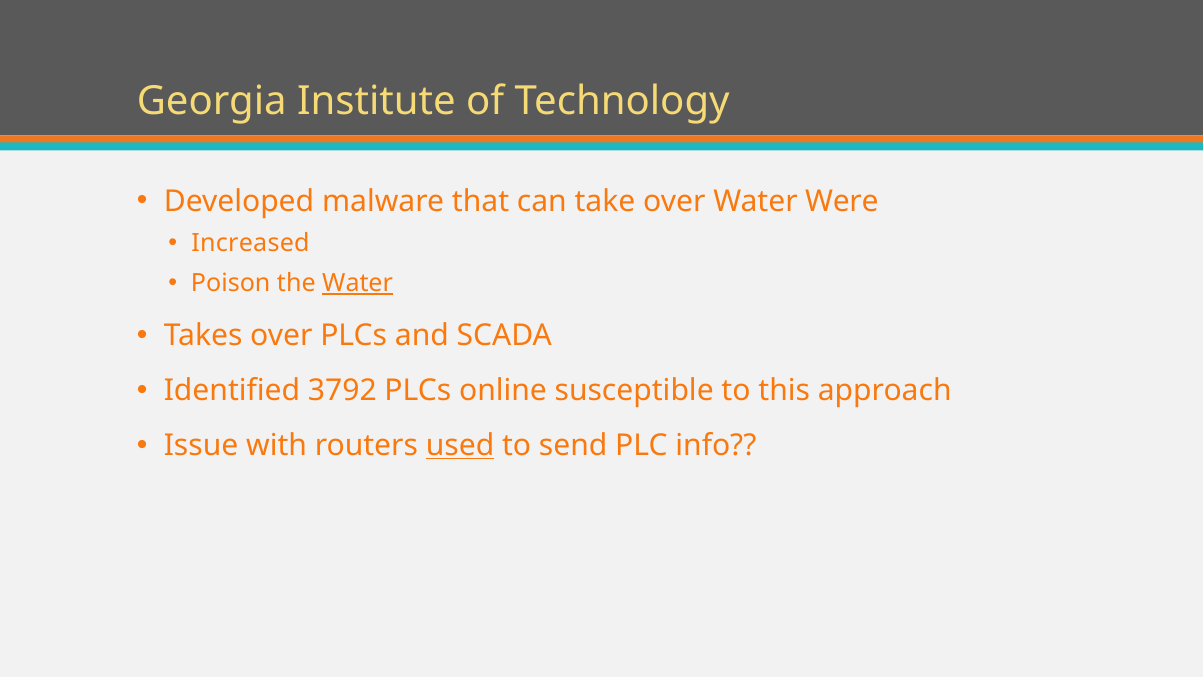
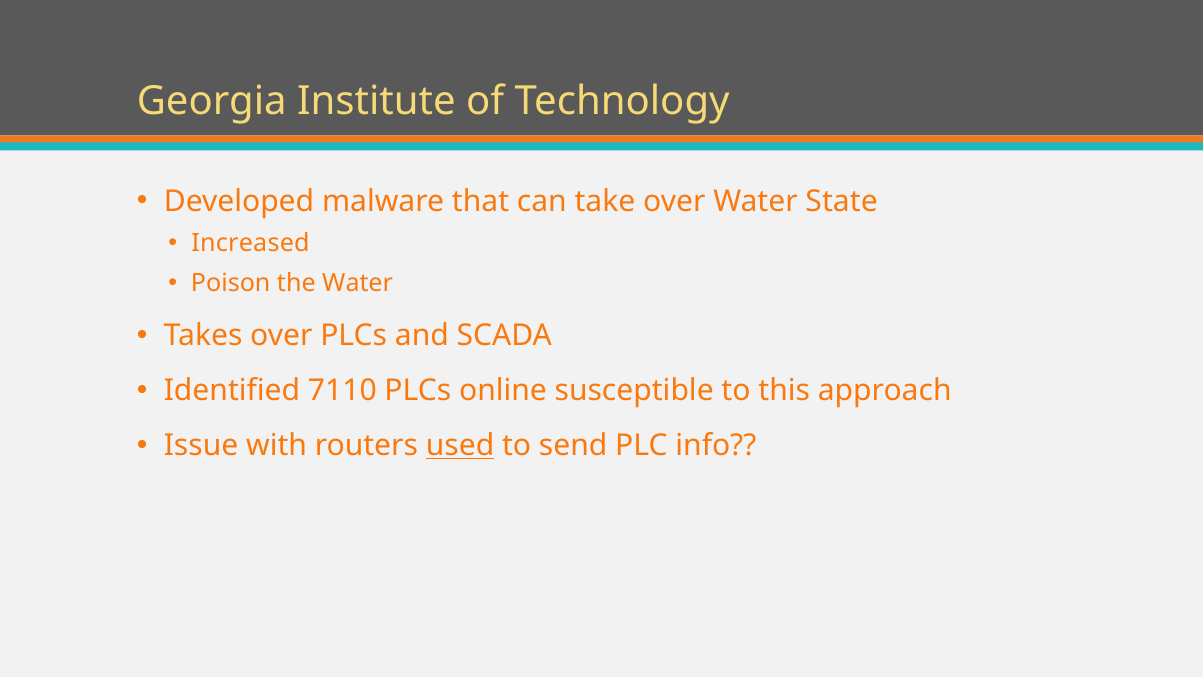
Were: Were -> State
Water at (358, 283) underline: present -> none
3792: 3792 -> 7110
